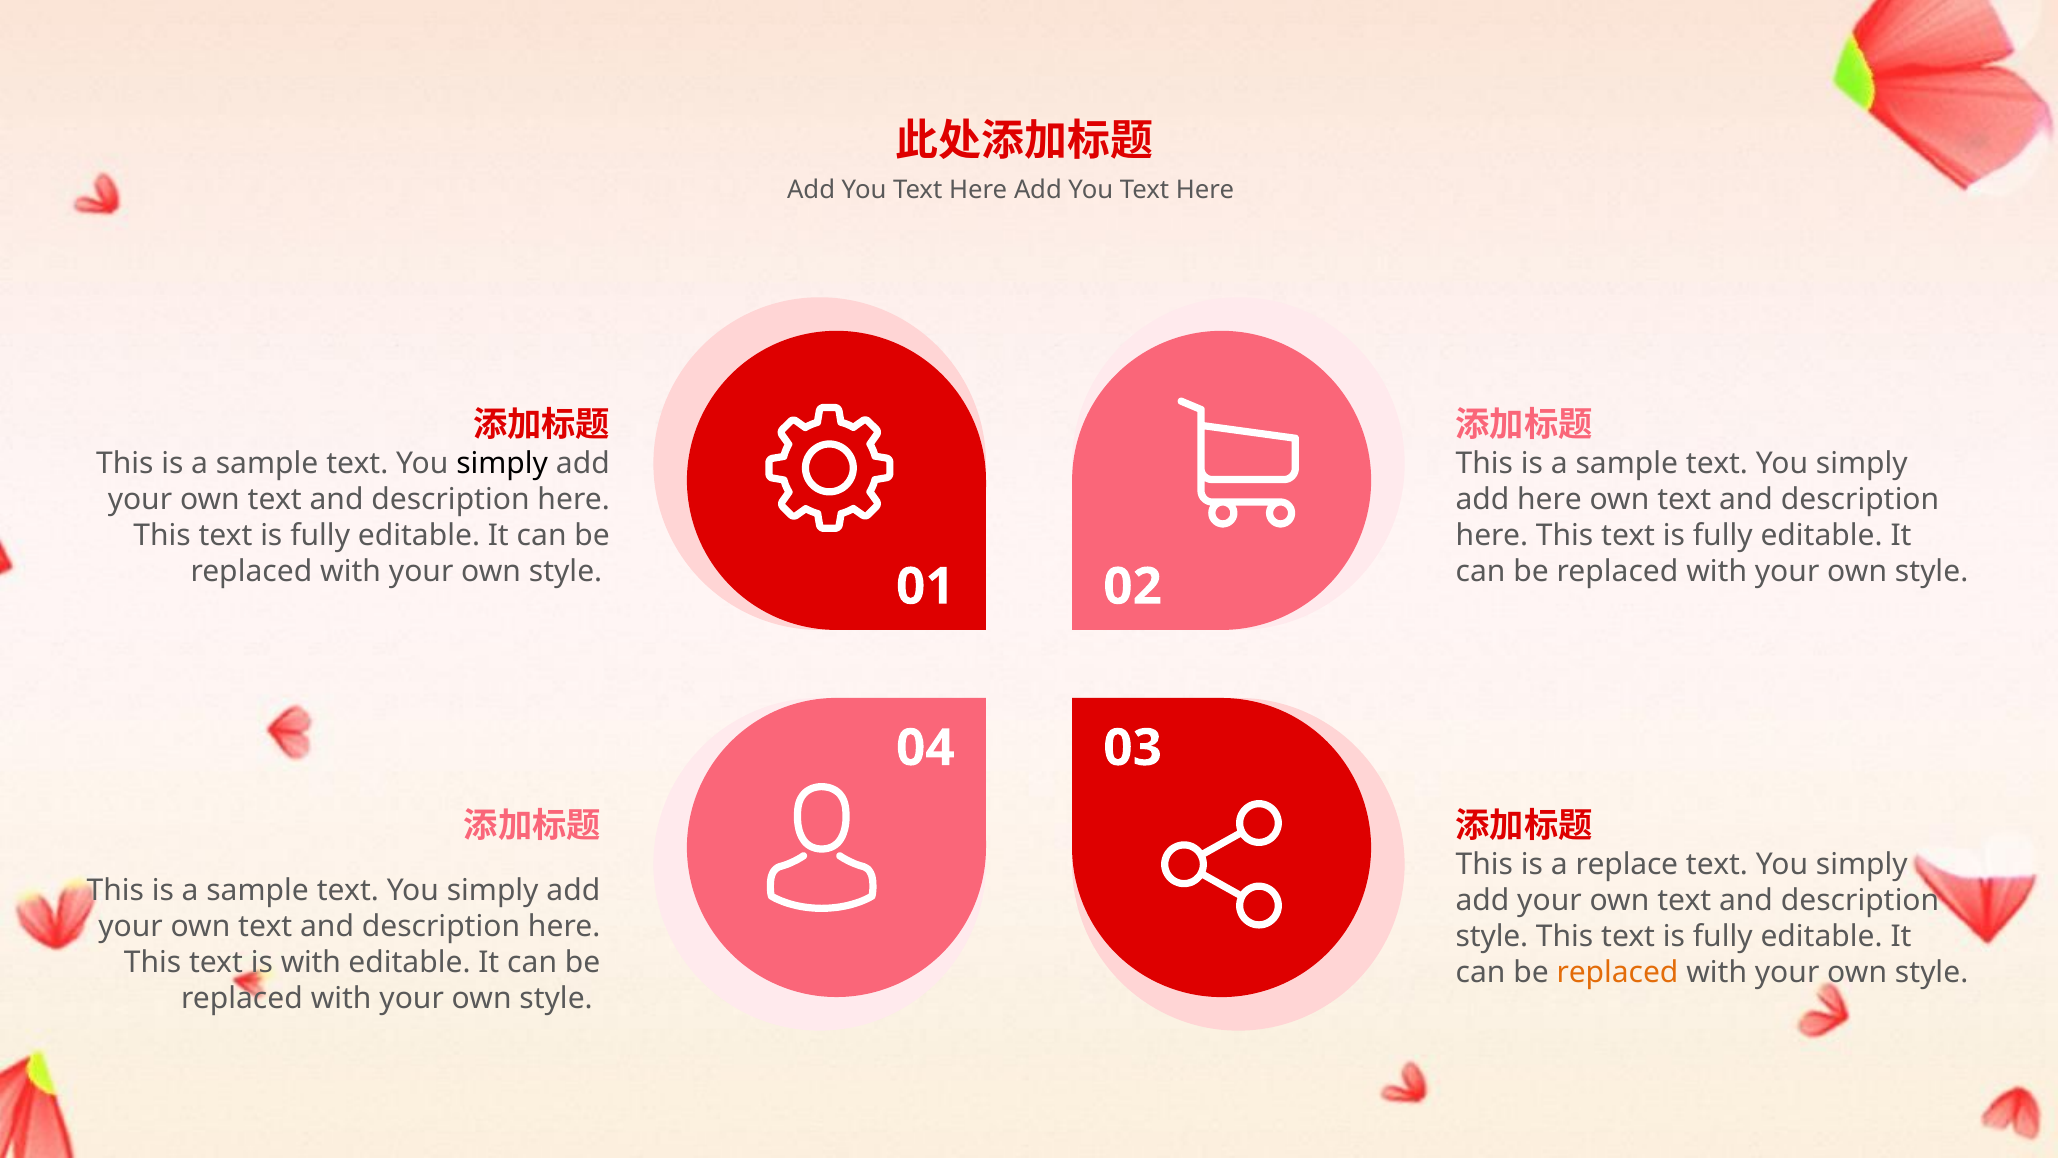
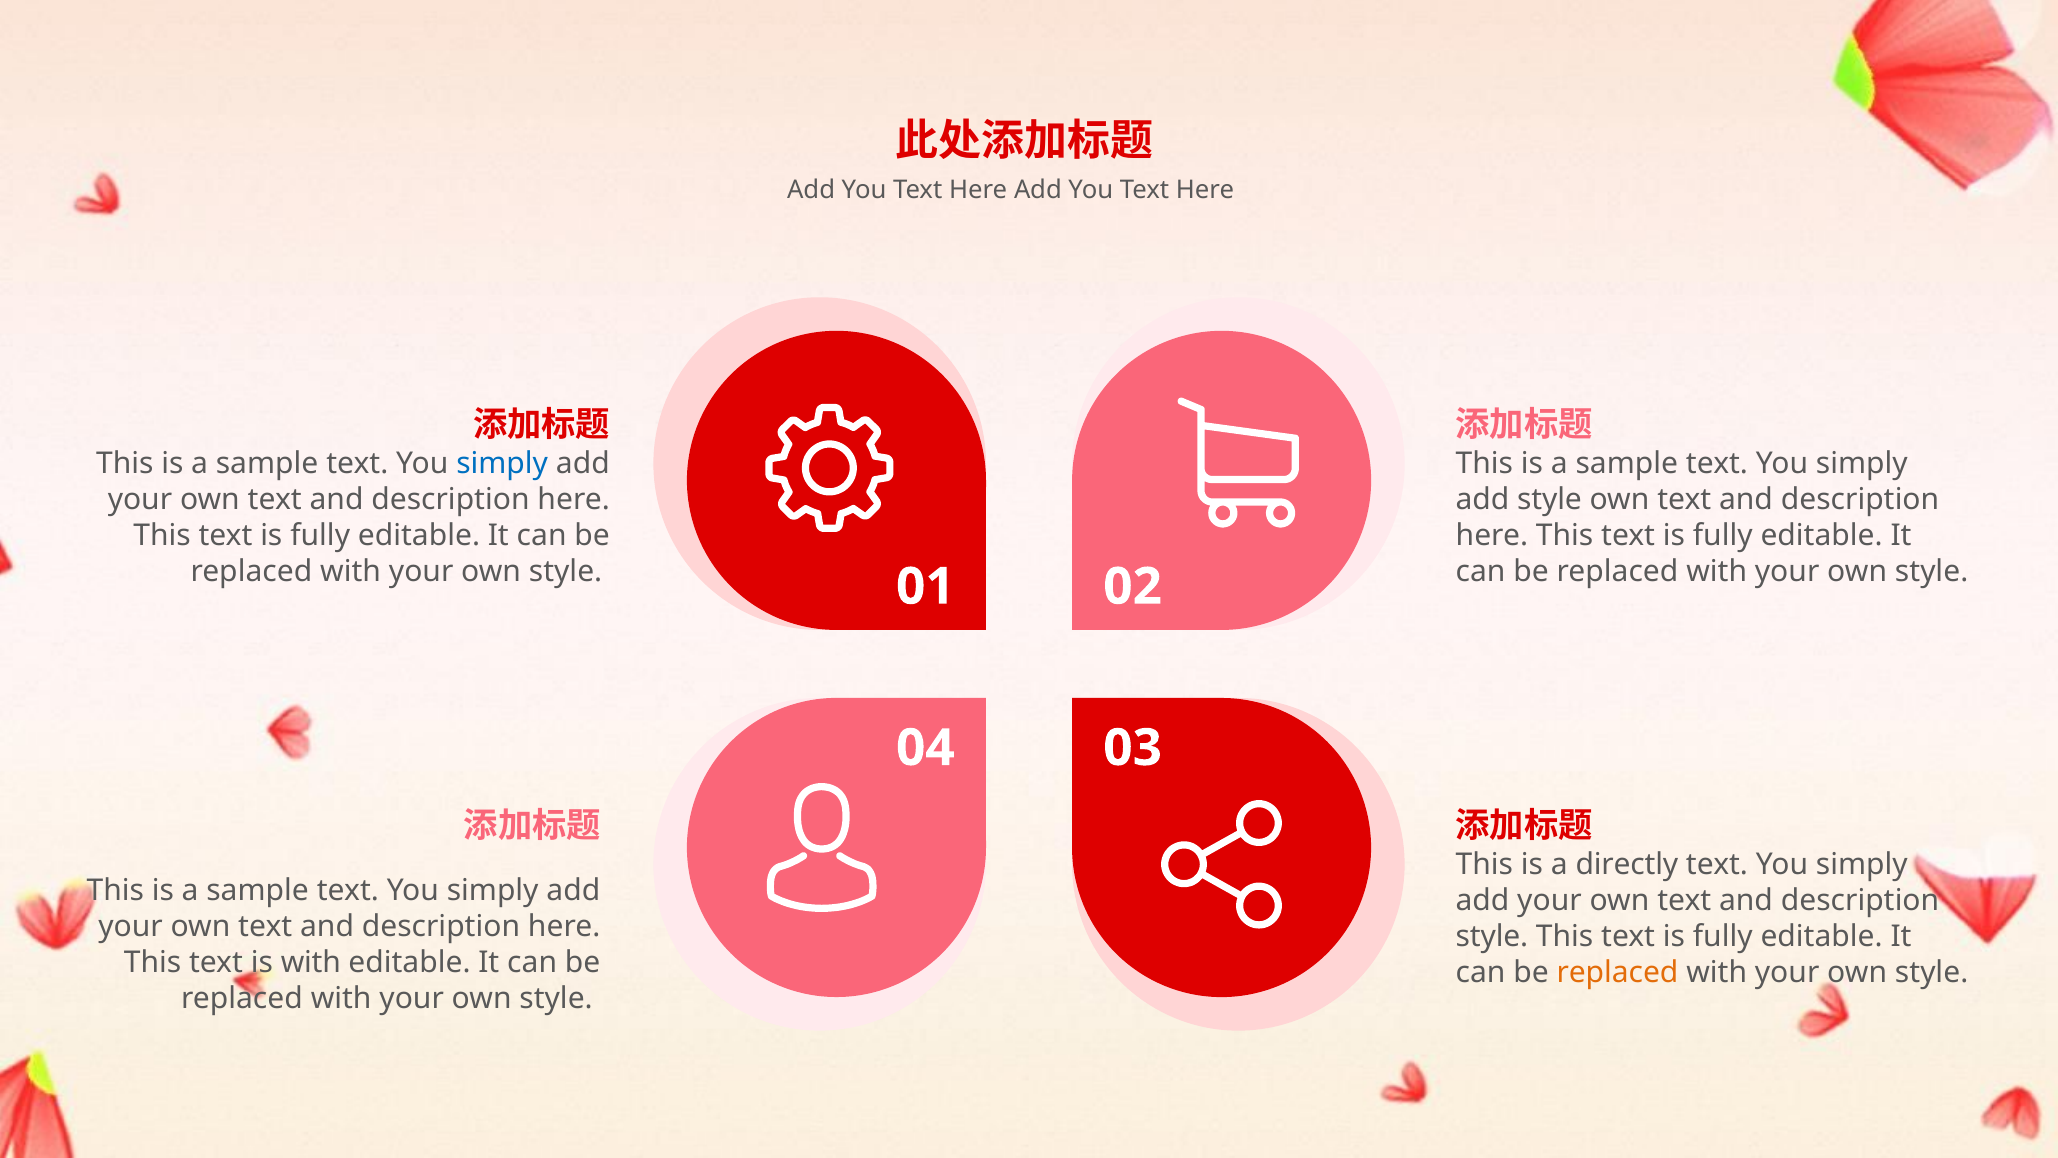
simply at (502, 464) colour: black -> blue
add here: here -> style
replace: replace -> directly
